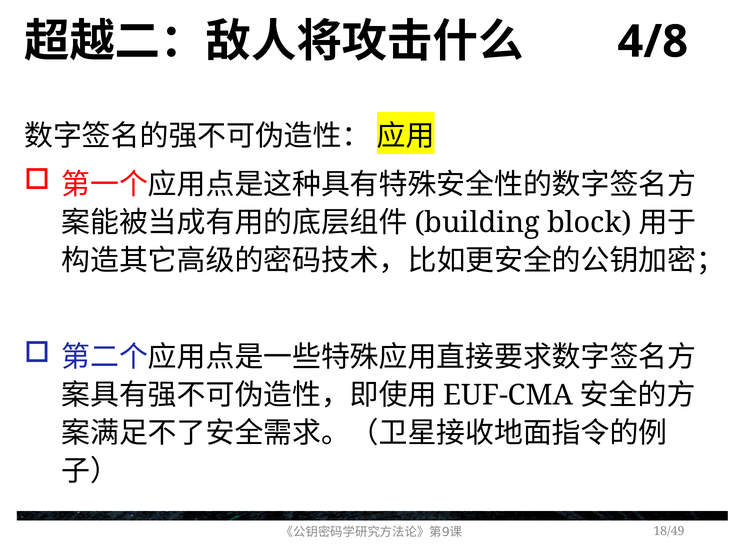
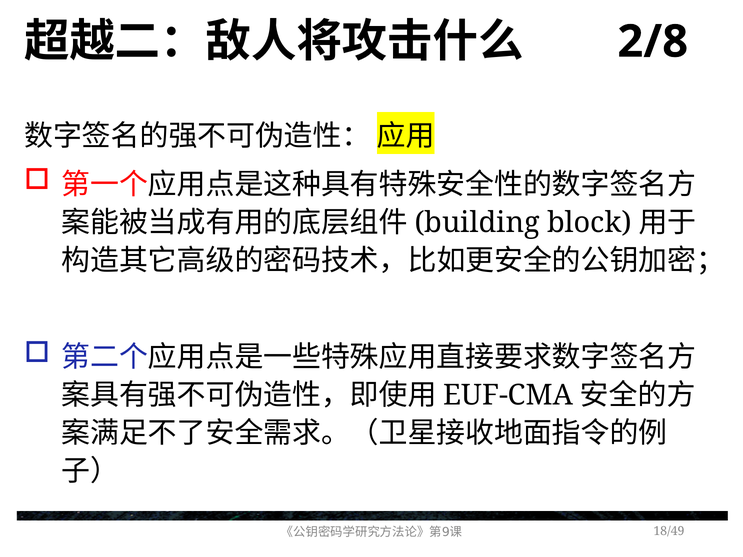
4/8: 4/8 -> 2/8
